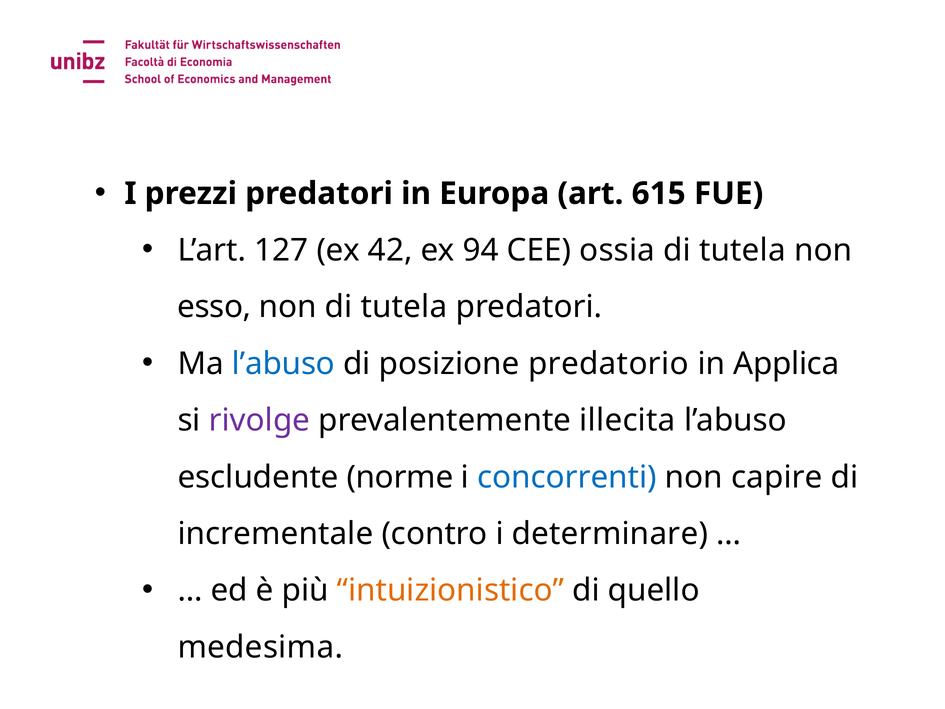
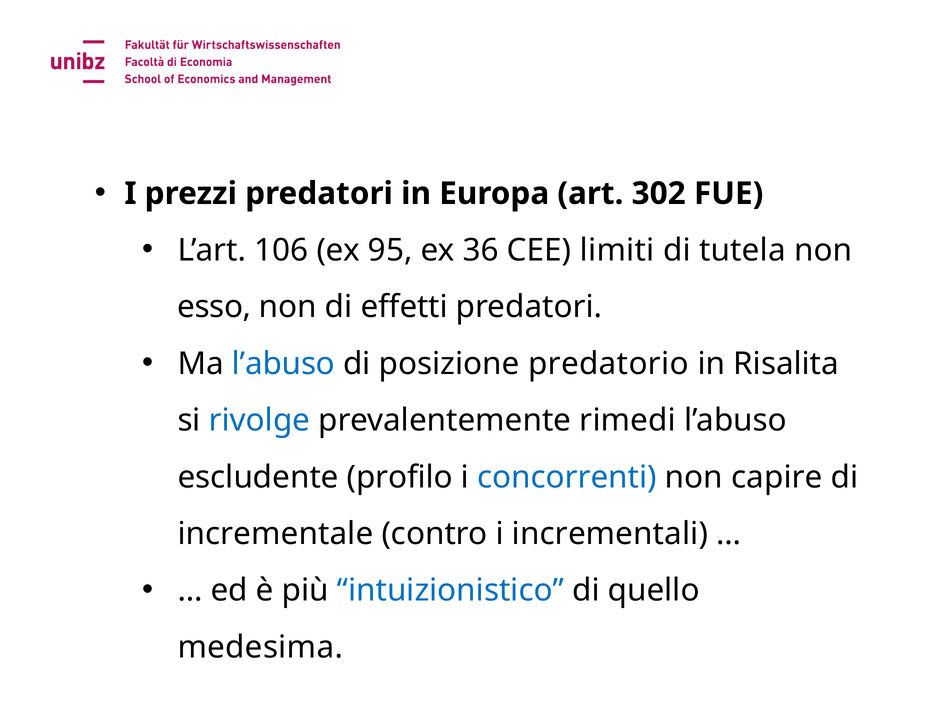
615: 615 -> 302
127: 127 -> 106
42: 42 -> 95
94: 94 -> 36
ossia: ossia -> limiti
non di tutela: tutela -> effetti
Applica: Applica -> Risalita
rivolge colour: purple -> blue
illecita: illecita -> rimedi
norme: norme -> profilo
determinare: determinare -> incrementali
intuizionistico colour: orange -> blue
